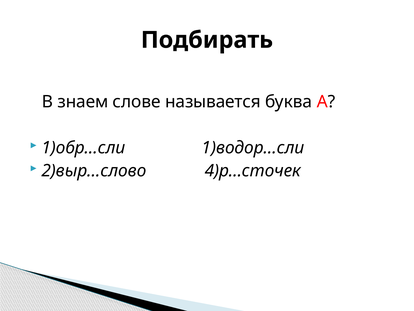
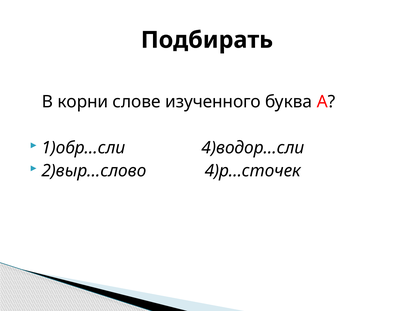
знаем: знаем -> корни
называется: называется -> изученного
1)водор…сли: 1)водор…сли -> 4)водор…сли
